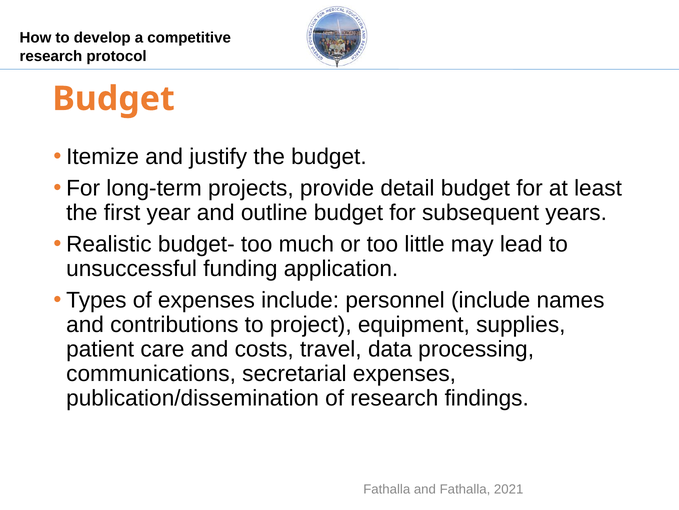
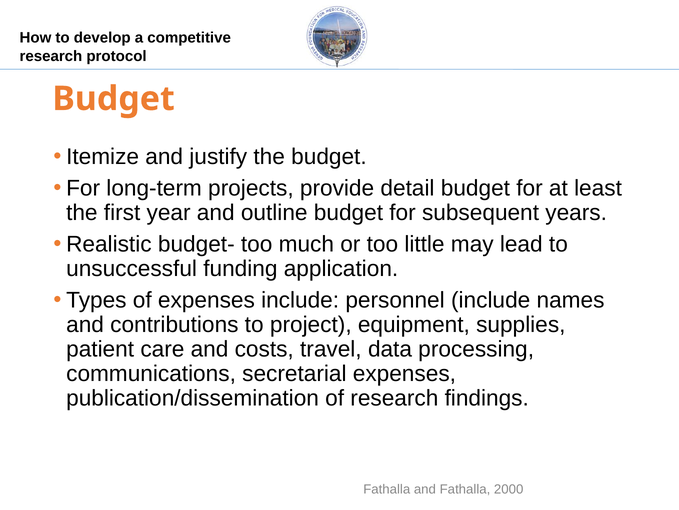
2021: 2021 -> 2000
